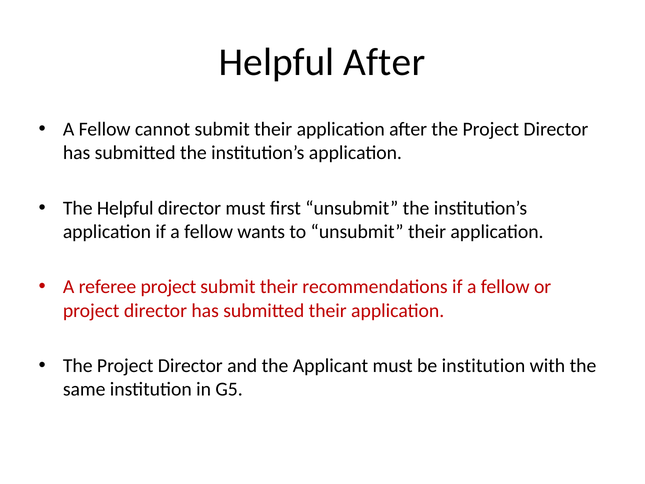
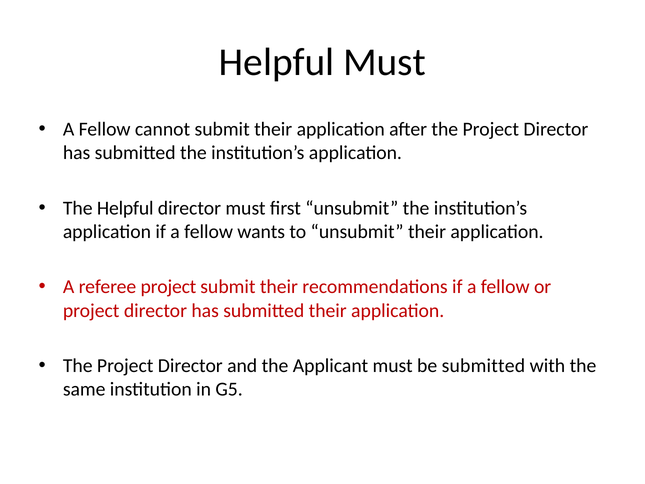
Helpful After: After -> Must
be institution: institution -> submitted
